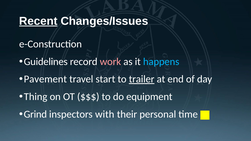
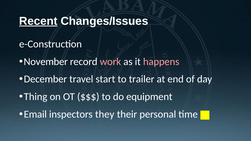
Guidelines: Guidelines -> November
happens colour: light blue -> pink
Pavement: Pavement -> December
trailer underline: present -> none
Grind: Grind -> Email
with: with -> they
